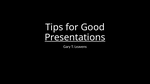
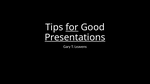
for underline: none -> present
